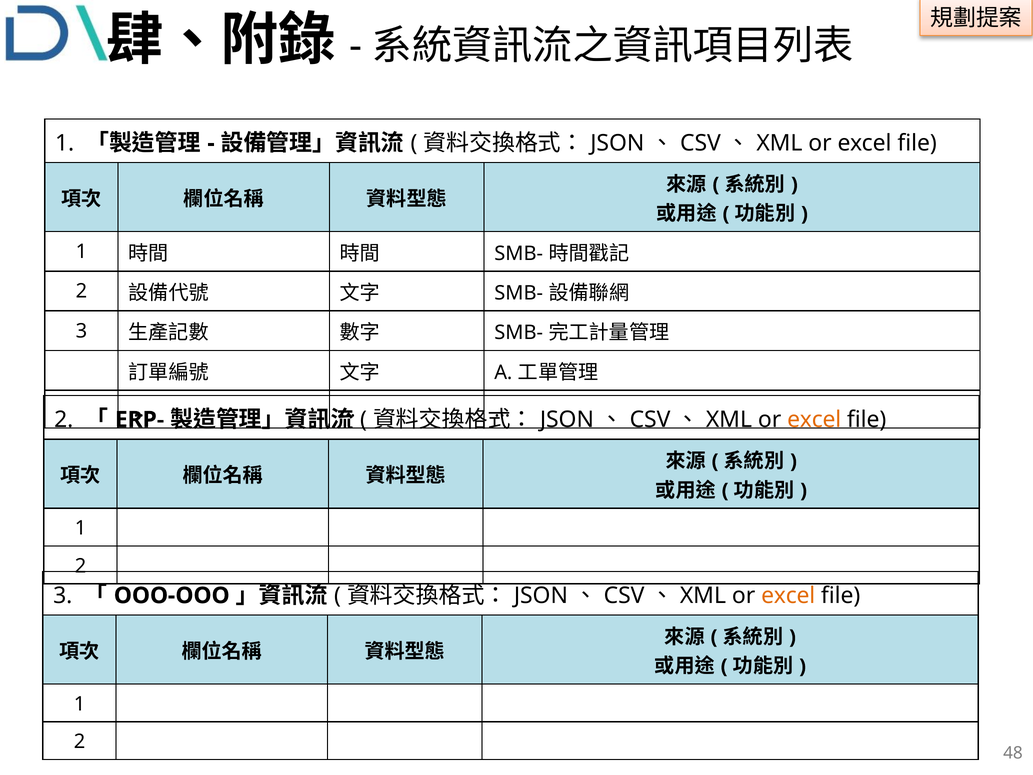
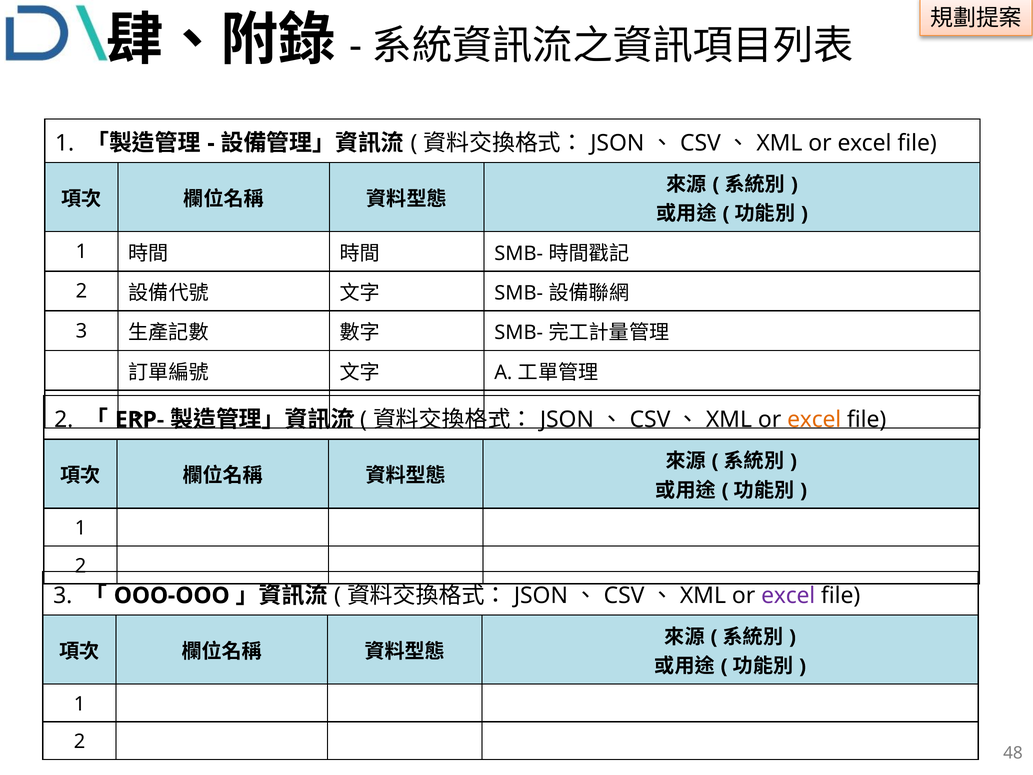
excel at (788, 595) colour: orange -> purple
